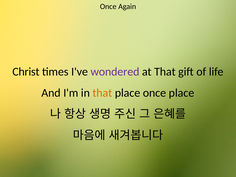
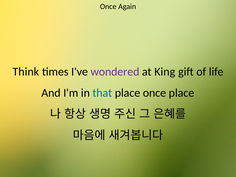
Christ: Christ -> Think
at That: That -> King
that at (102, 93) colour: orange -> blue
